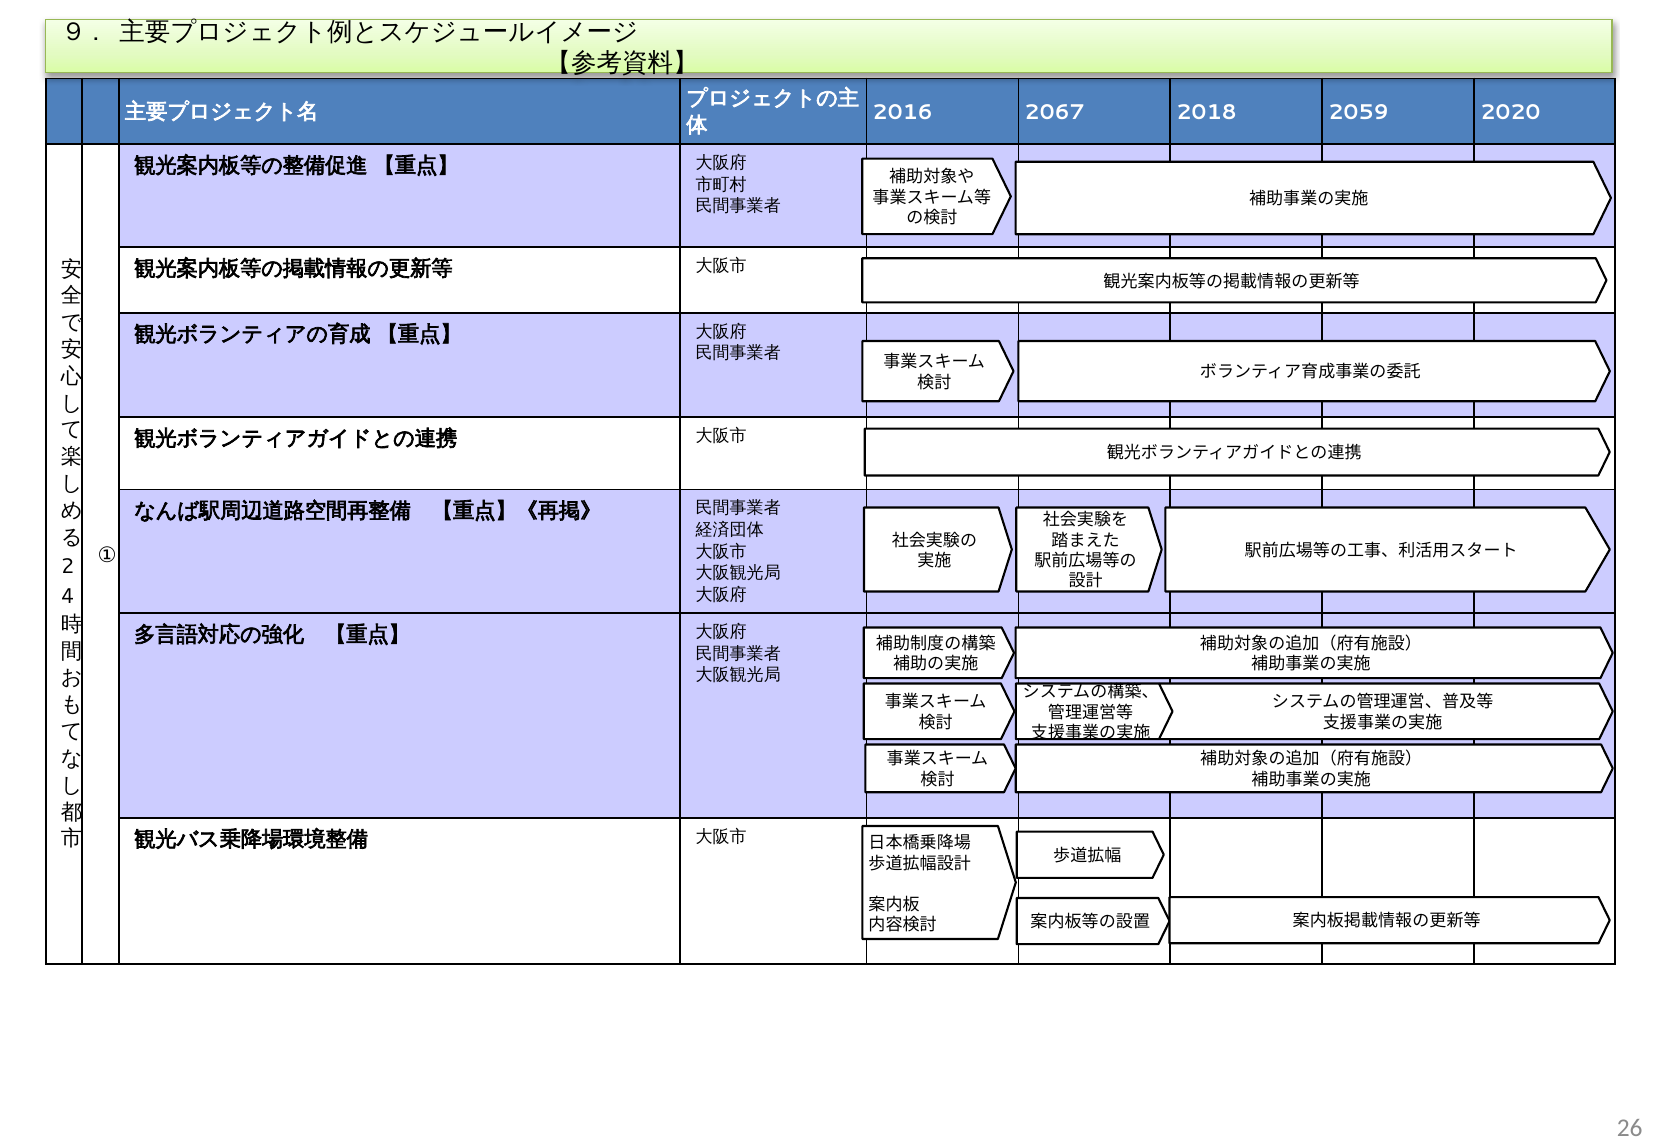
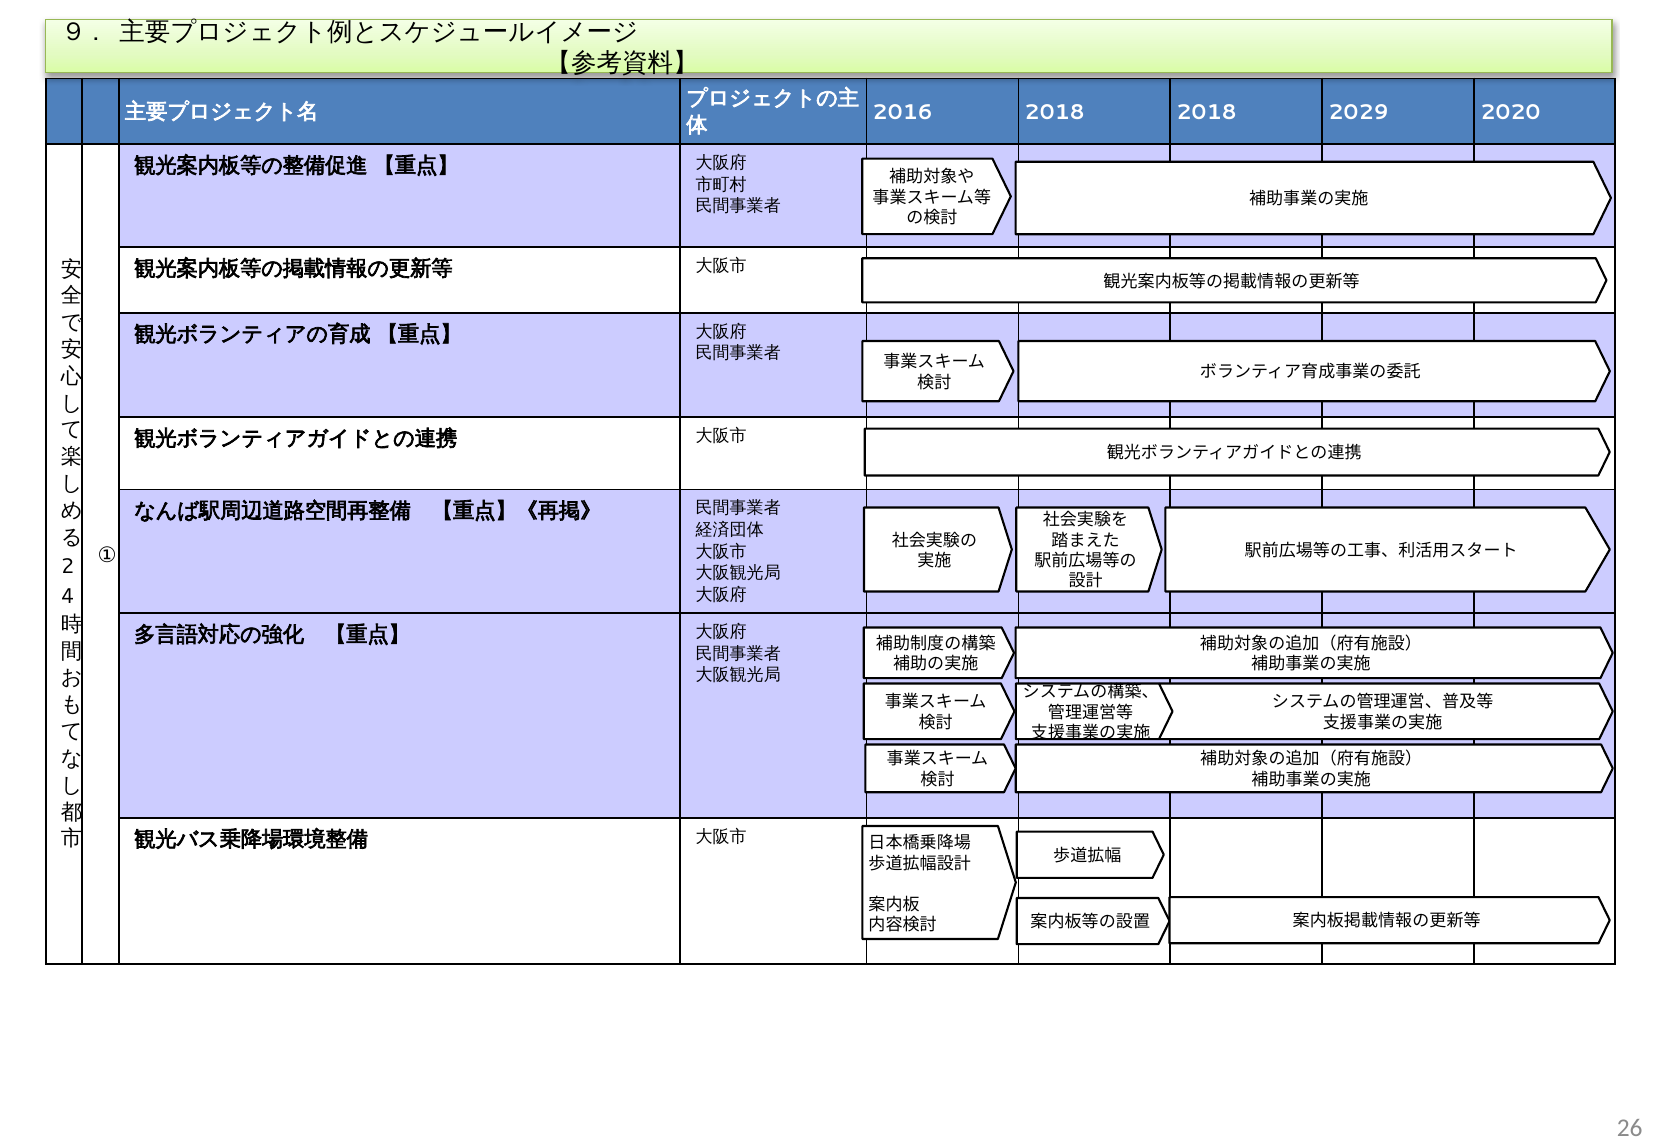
2016 2067: 2067 -> 2018
2059: 2059 -> 2029
